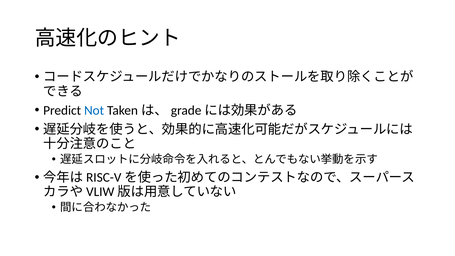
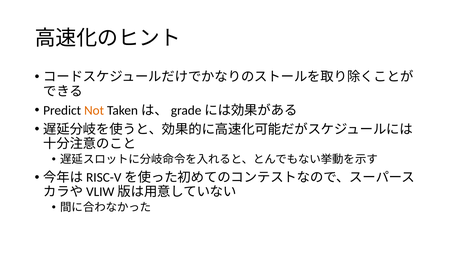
Not colour: blue -> orange
